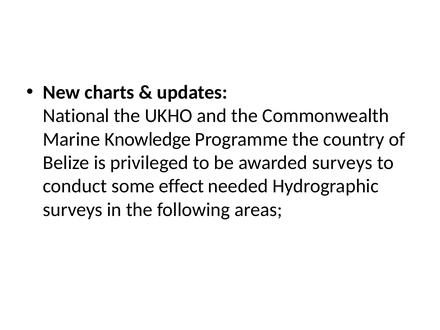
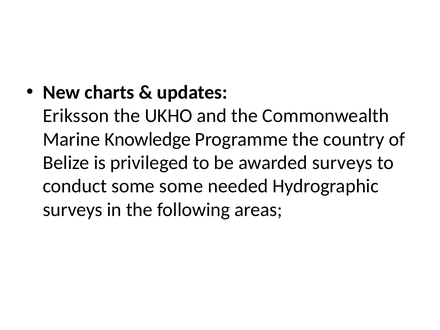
National: National -> Eriksson
some effect: effect -> some
